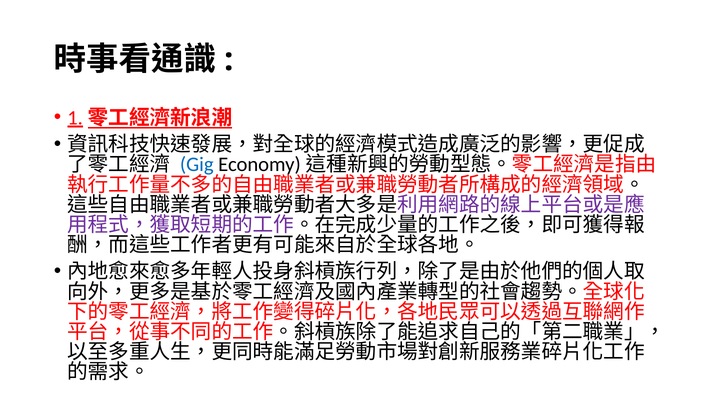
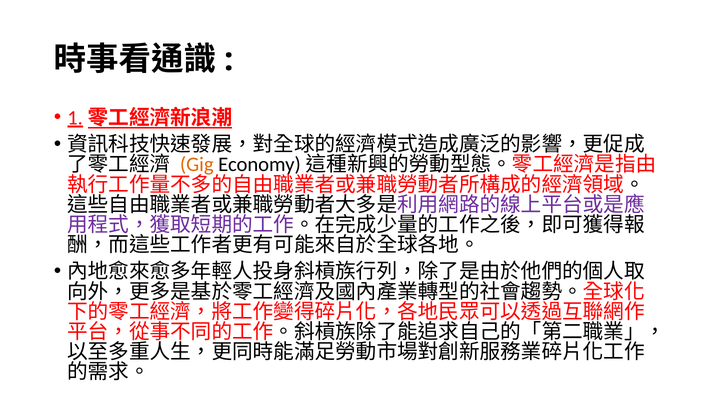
Gig colour: blue -> orange
